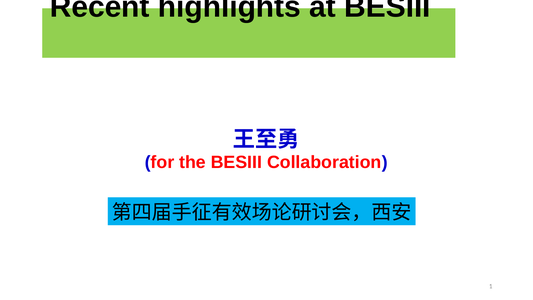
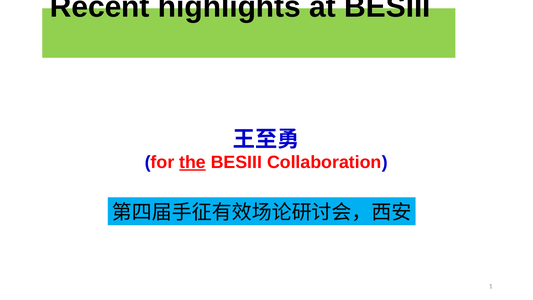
the underline: none -> present
